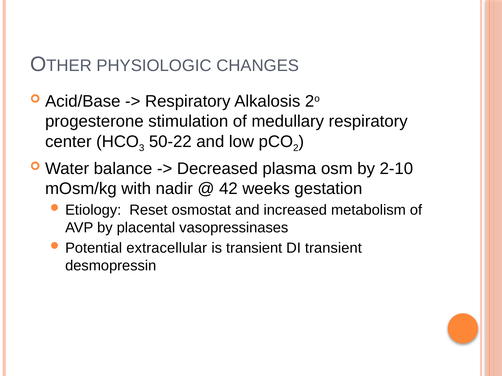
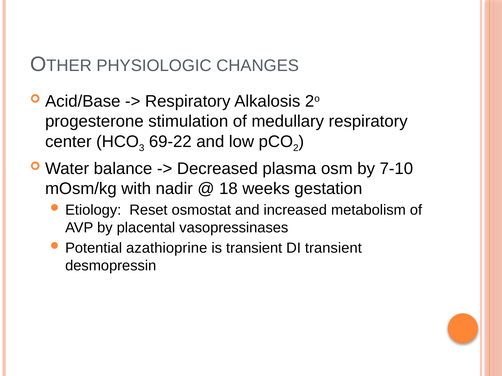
50-22: 50-22 -> 69-22
2-10: 2-10 -> 7-10
42: 42 -> 18
extracellular: extracellular -> azathioprine
